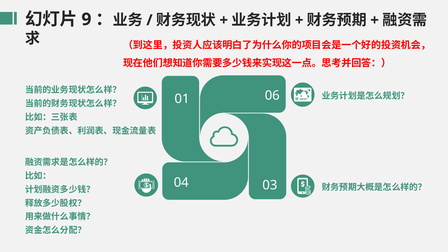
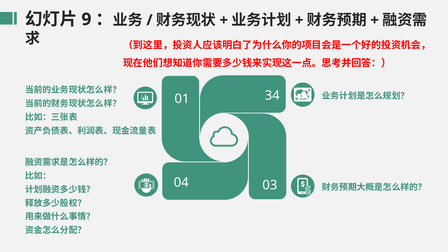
06: 06 -> 34
